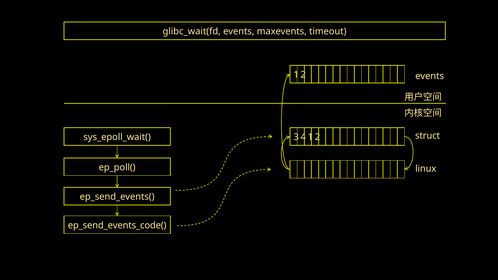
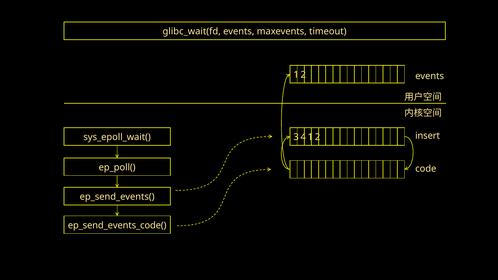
struct: struct -> insert
linux: linux -> code
